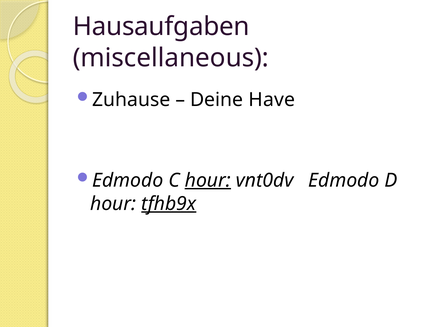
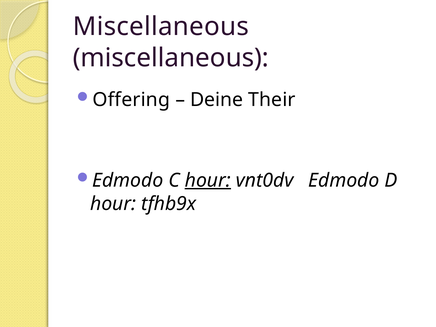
Hausaufgaben at (161, 27): Hausaufgaben -> Miscellaneous
Zuhause: Zuhause -> Offering
Have: Have -> Their
tfhb9x underline: present -> none
